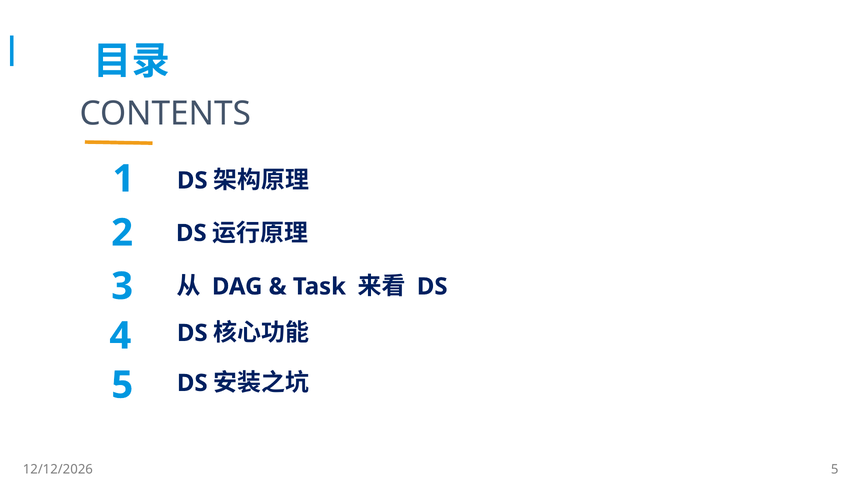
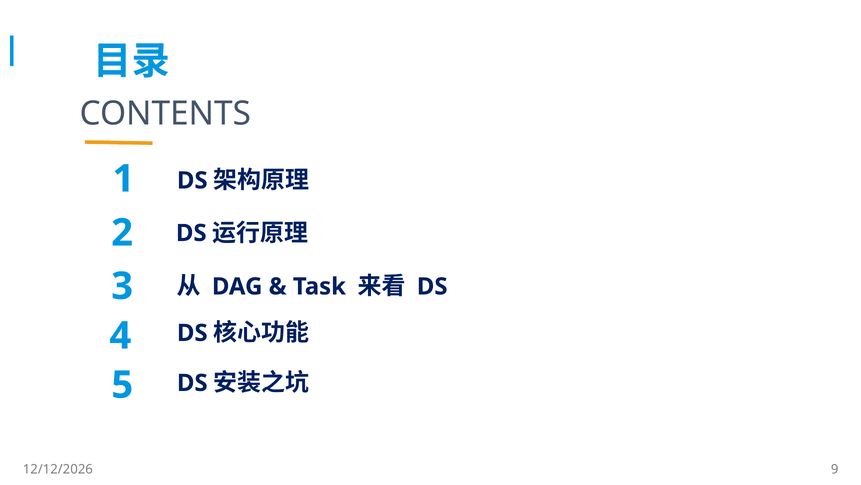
5 at (835, 469): 5 -> 9
